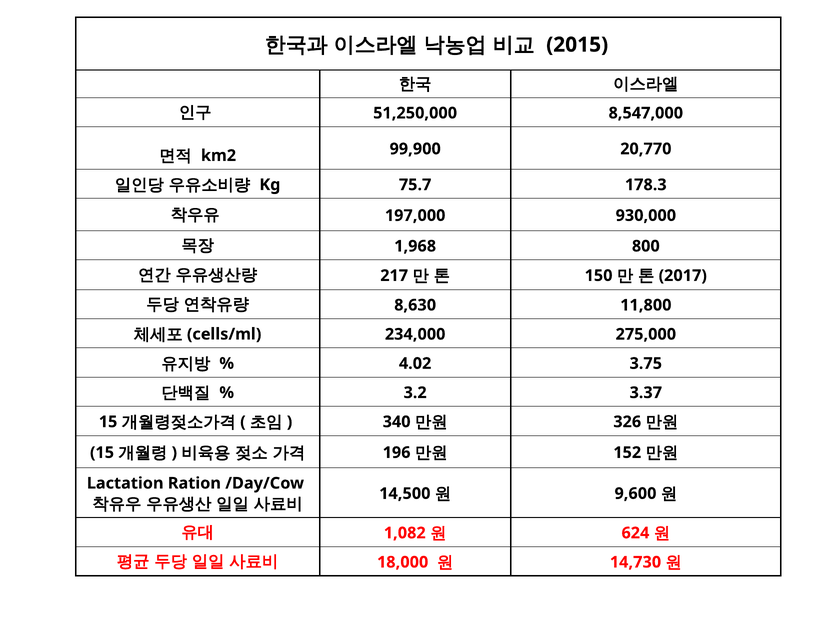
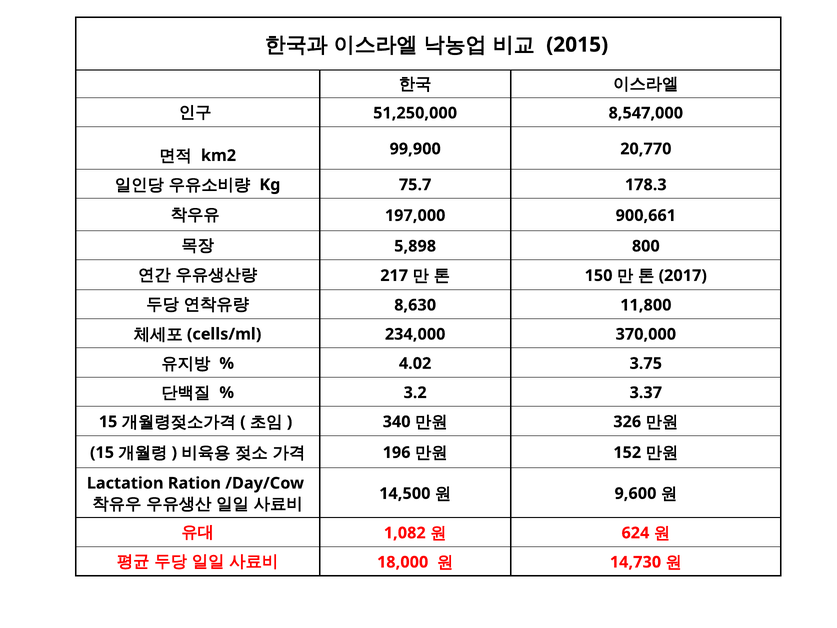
930,000: 930,000 -> 900,661
1,968: 1,968 -> 5,898
275,000: 275,000 -> 370,000
